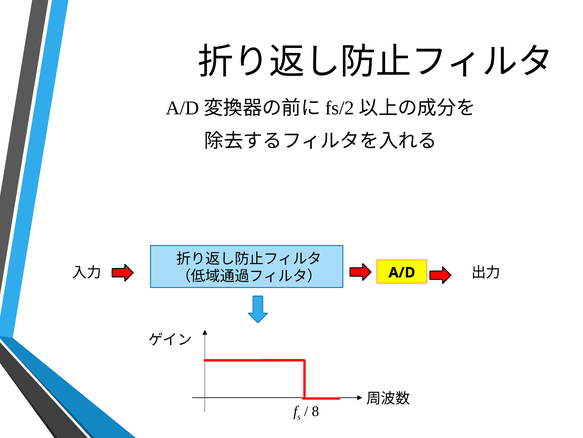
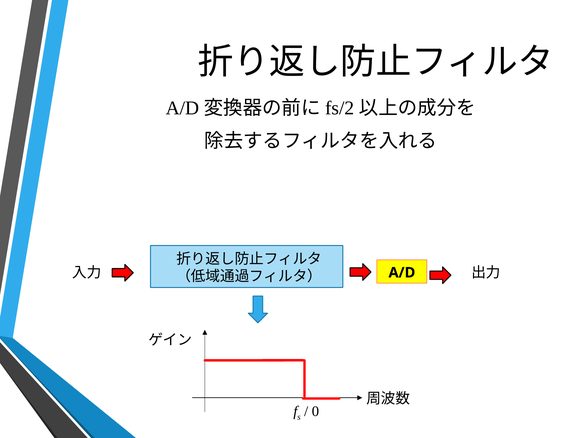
8: 8 -> 0
